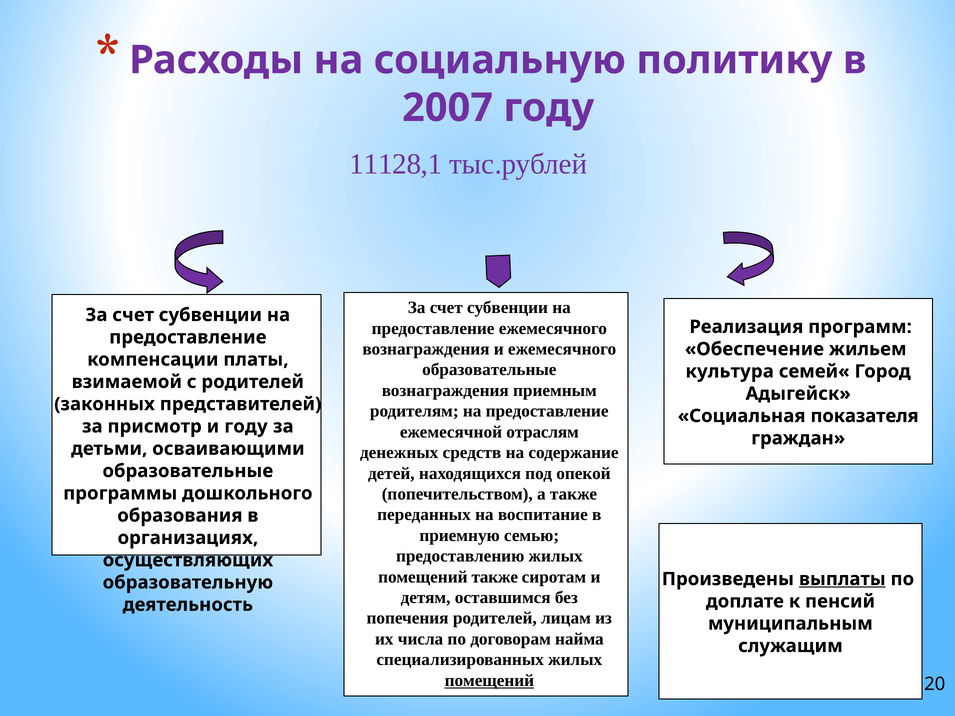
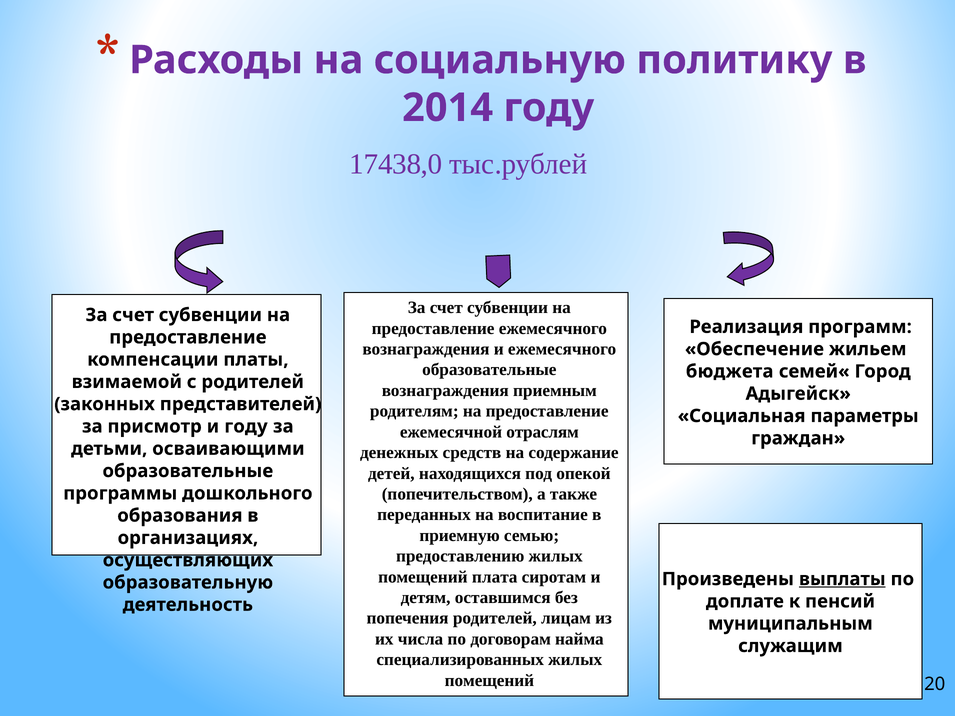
2007: 2007 -> 2014
11128,1: 11128,1 -> 17438,0
культура: культура -> бюджета
показателя: показателя -> параметры
помещений также: также -> плата
помещений at (489, 681) underline: present -> none
